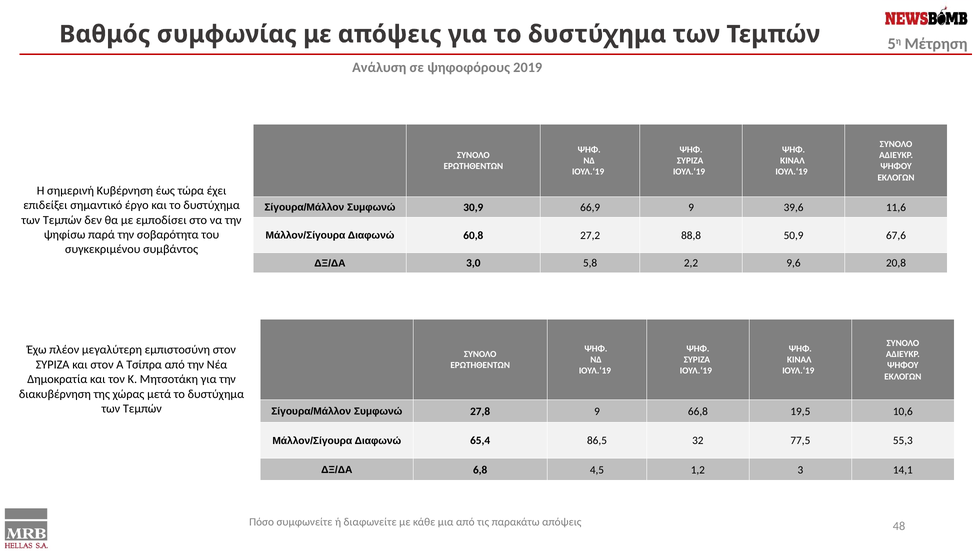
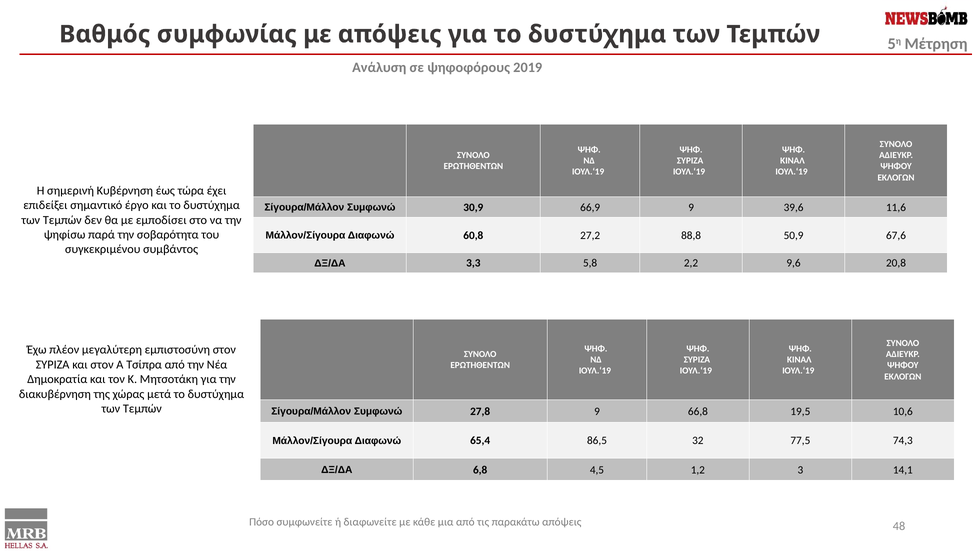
3,0: 3,0 -> 3,3
55,3: 55,3 -> 74,3
